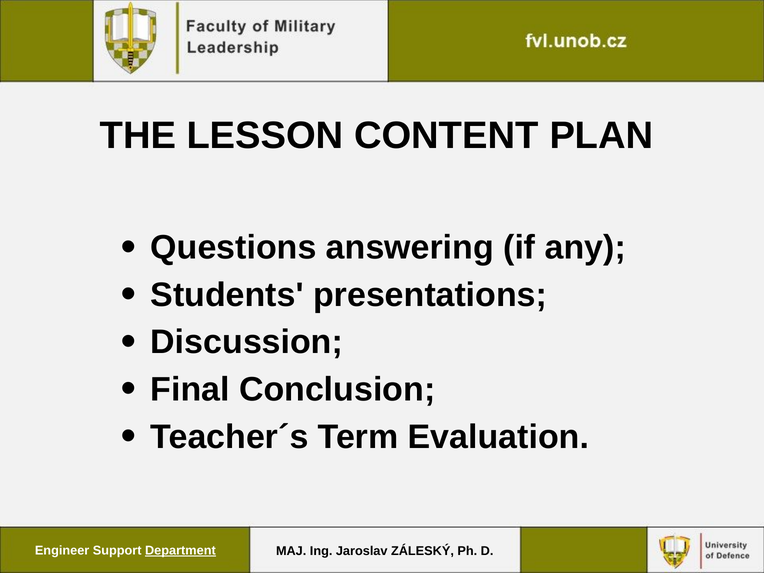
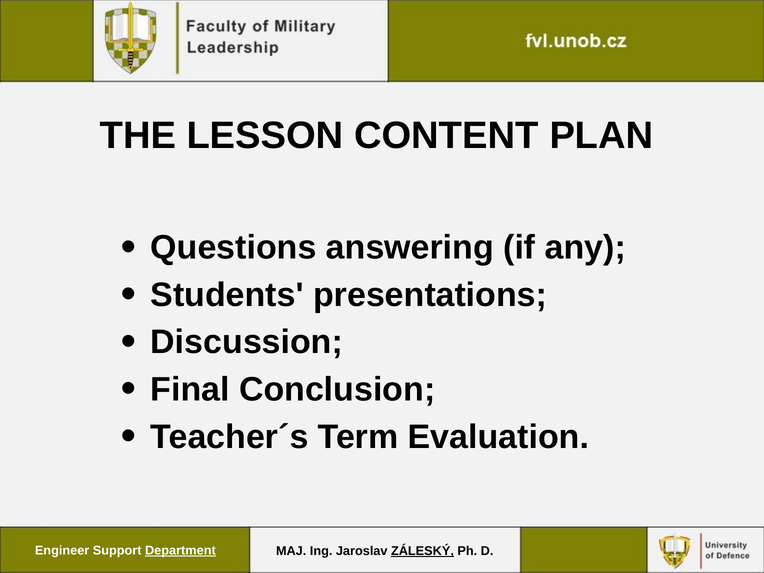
ZÁLESKÝ underline: none -> present
